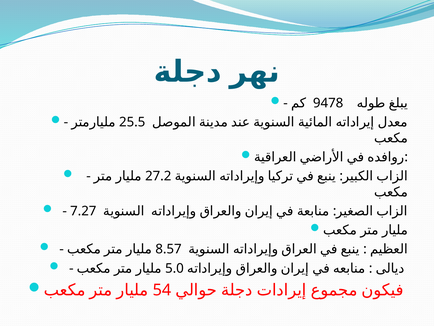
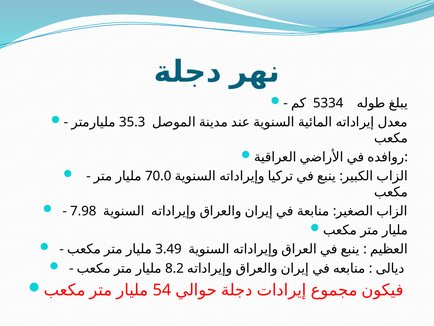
9478: 9478 -> 5334
25.5: 25.5 -> 35.3
27.2: 27.2 -> 70.0
7.27: 7.27 -> 7.98
8.57: 8.57 -> 3.49
5.0: 5.0 -> 8.2
